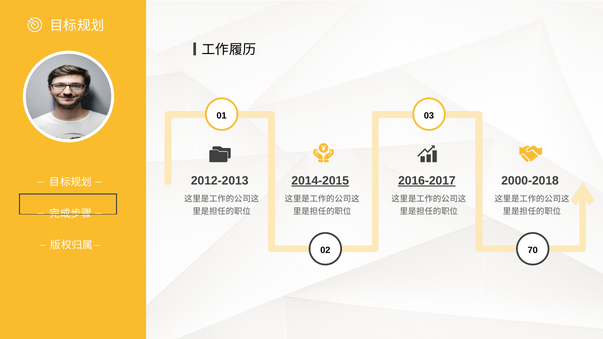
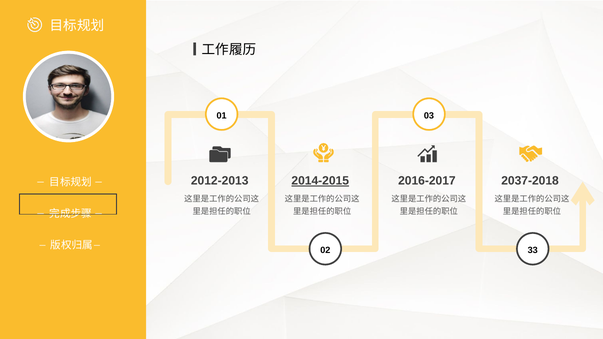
2016-2017 underline: present -> none
2000-2018: 2000-2018 -> 2037-2018
70: 70 -> 33
